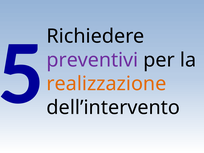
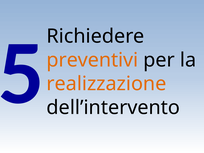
preventivi colour: purple -> orange
